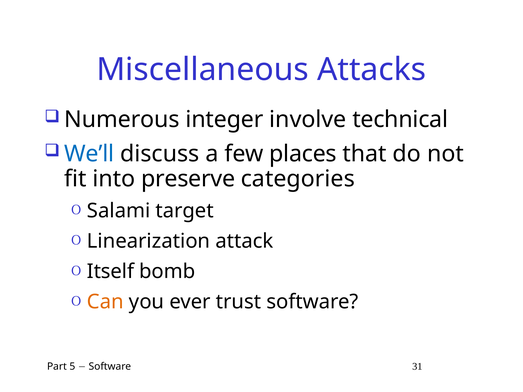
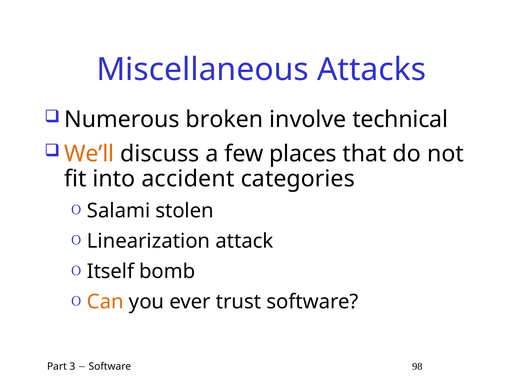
integer: integer -> broken
We’ll colour: blue -> orange
preserve: preserve -> accident
target: target -> stolen
5: 5 -> 3
31: 31 -> 98
